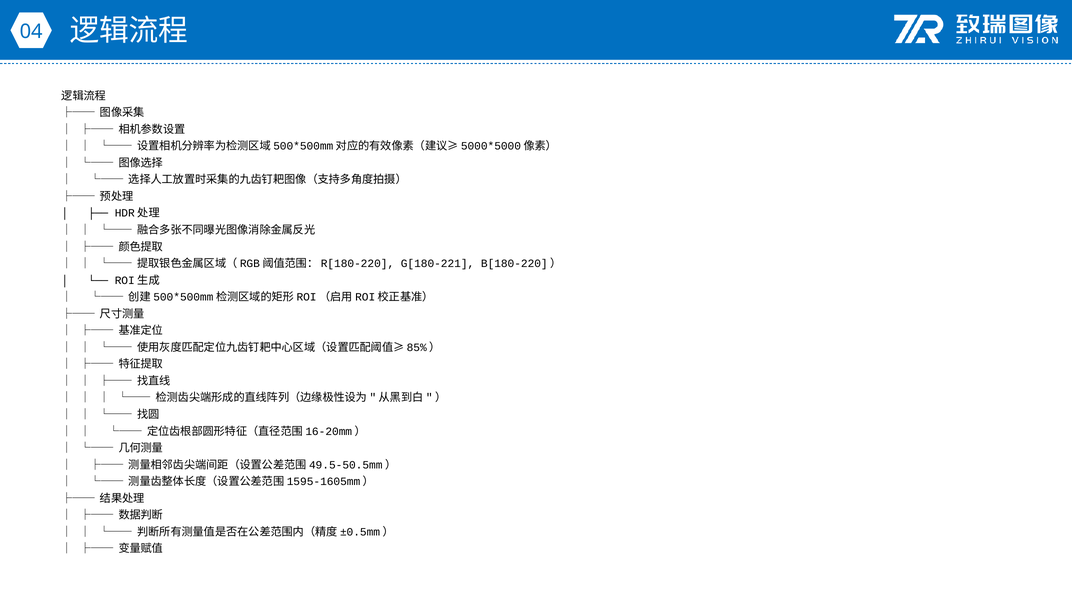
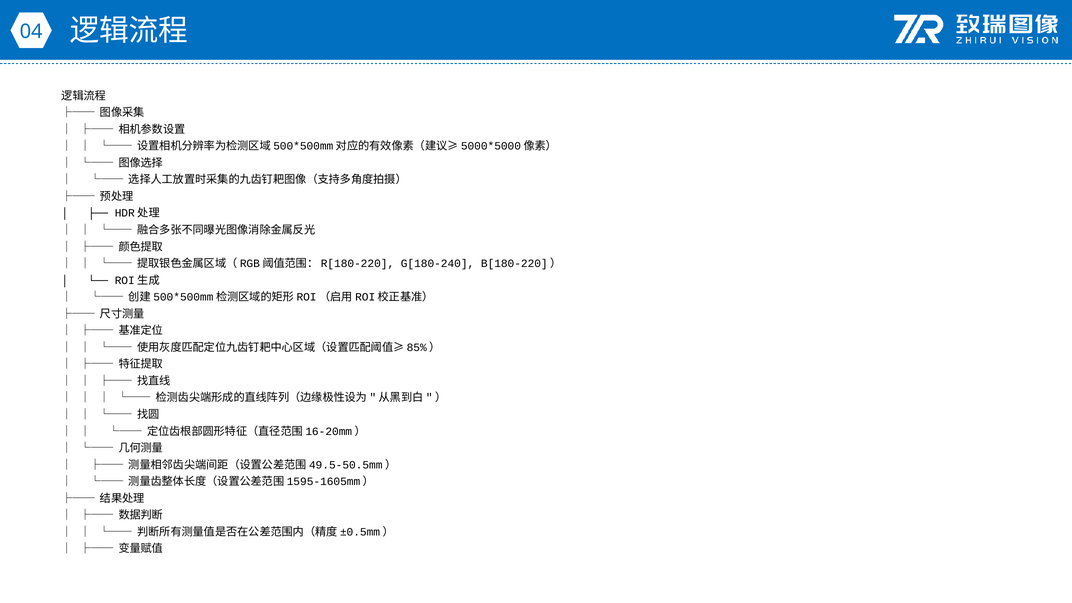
G[180-221: G[180-221 -> G[180-240
